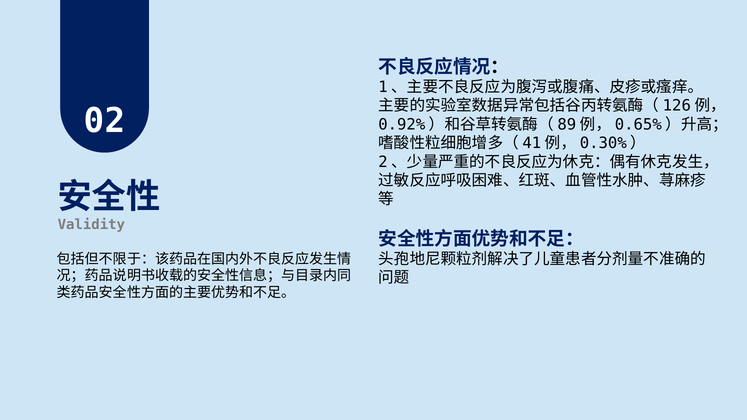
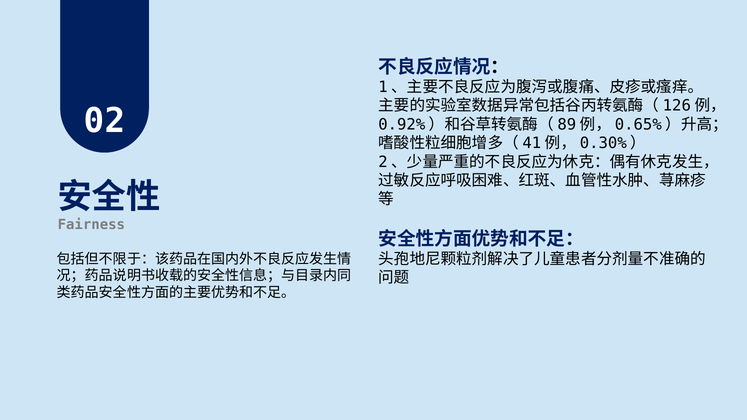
Validity: Validity -> Fairness
